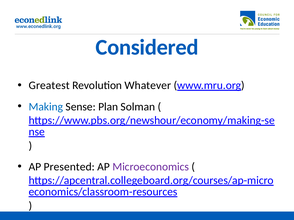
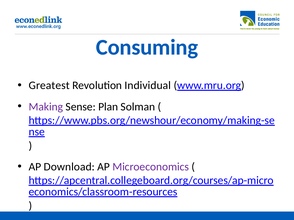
Considered: Considered -> Consuming
Whatever: Whatever -> Individual
Making colour: blue -> purple
Presented: Presented -> Download
